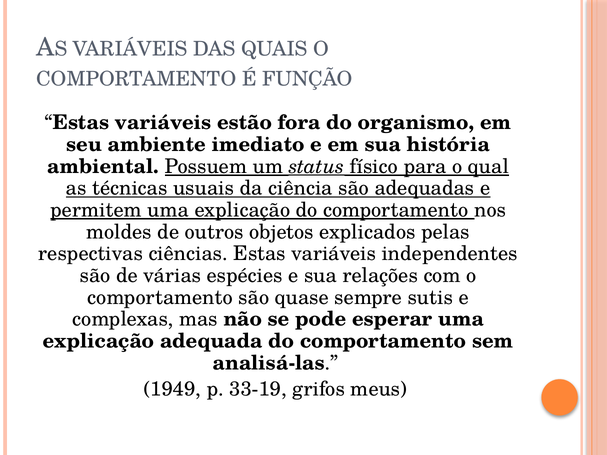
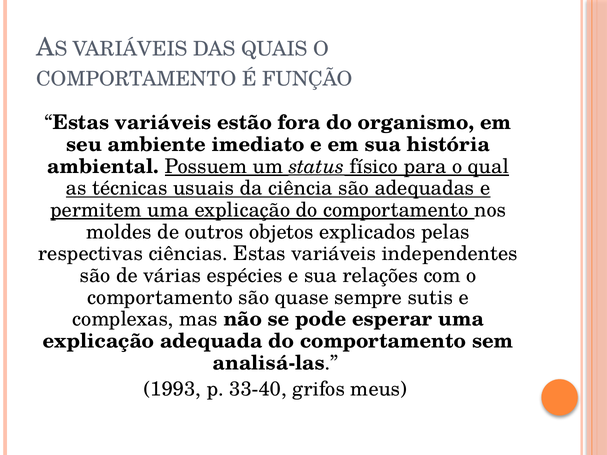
1949: 1949 -> 1993
33-19: 33-19 -> 33-40
